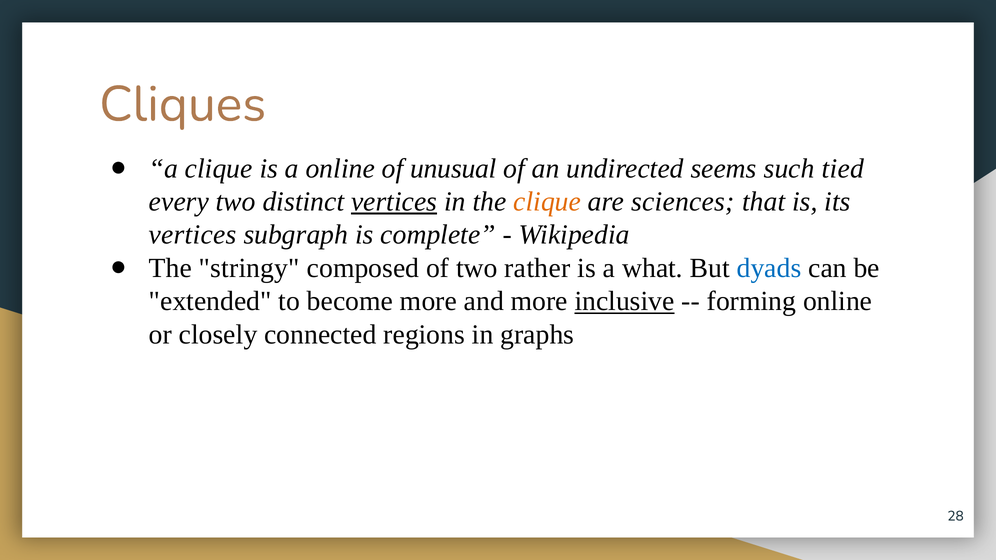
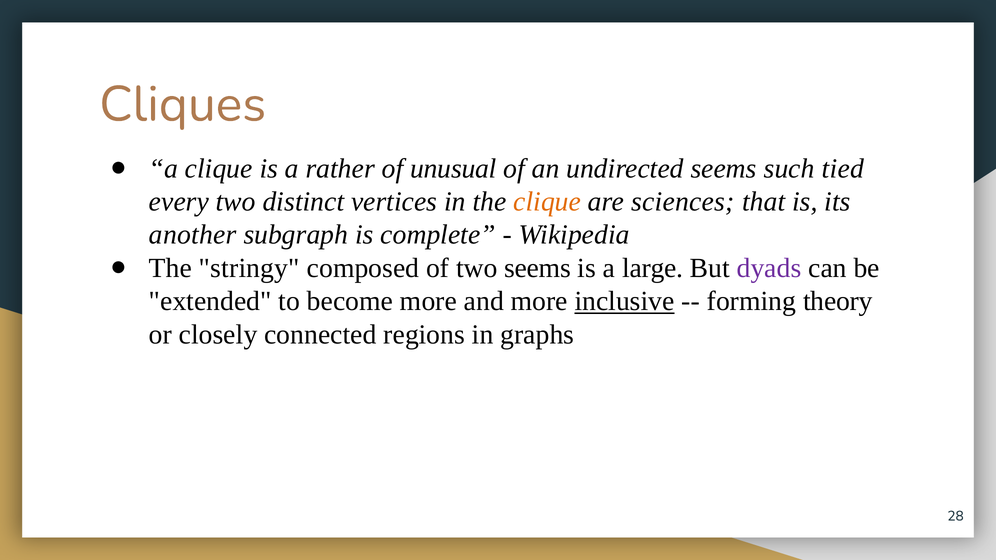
a online: online -> rather
vertices at (394, 202) underline: present -> none
vertices at (193, 235): vertices -> another
two rather: rather -> seems
what: what -> large
dyads colour: blue -> purple
forming online: online -> theory
